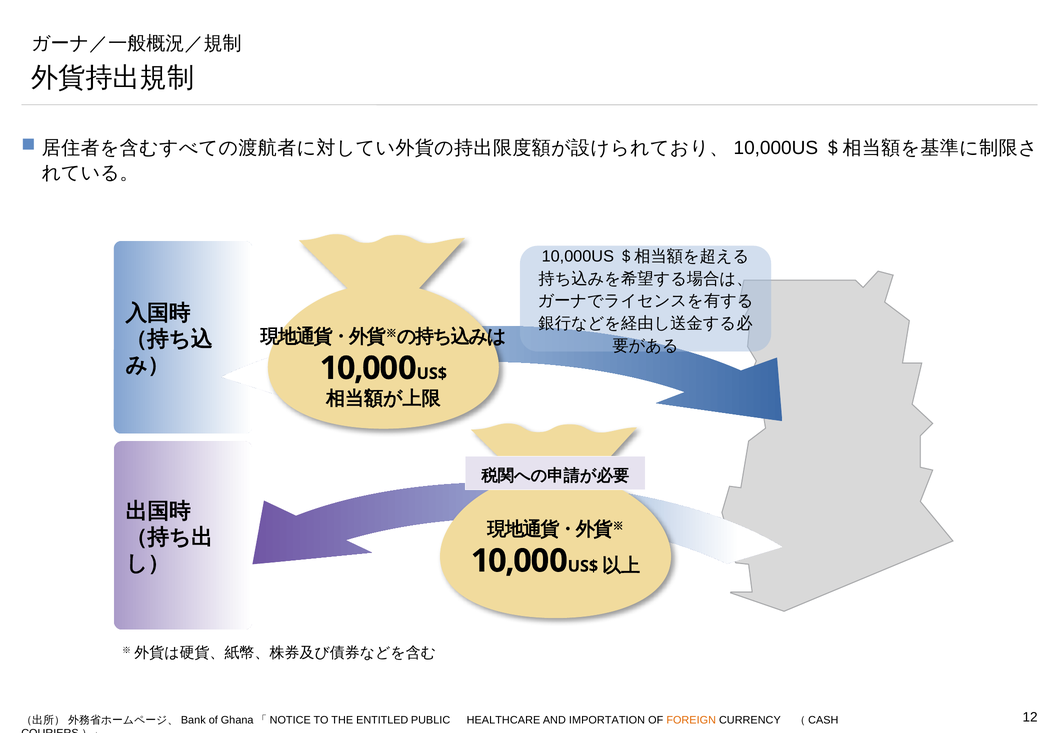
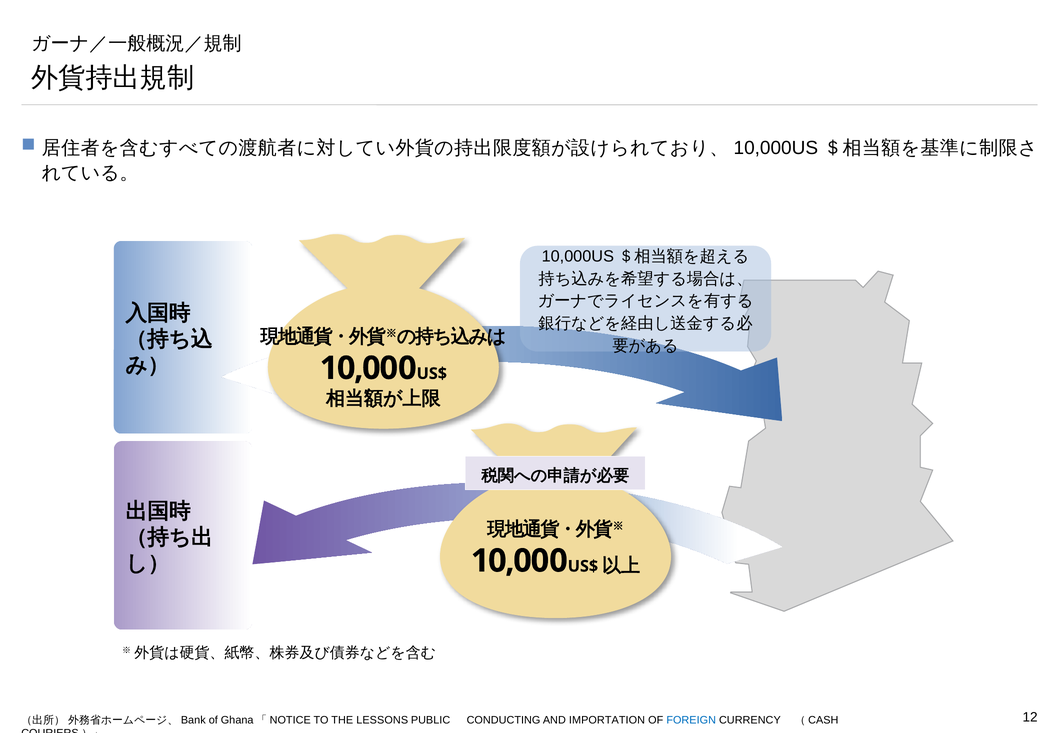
ENTITLED: ENTITLED -> LESSONS
HEALTHCARE: HEALTHCARE -> CONDUCTING
FOREIGN colour: orange -> blue
